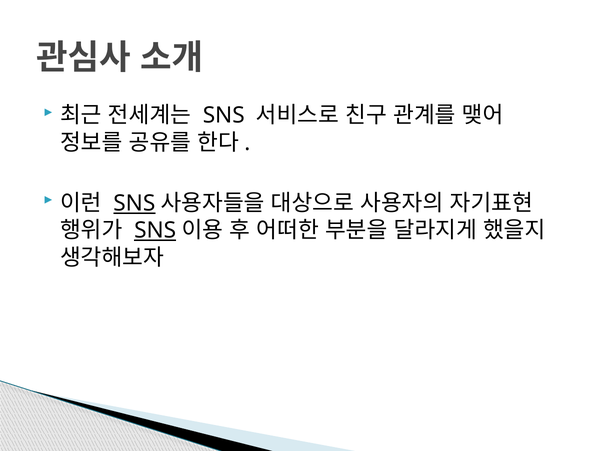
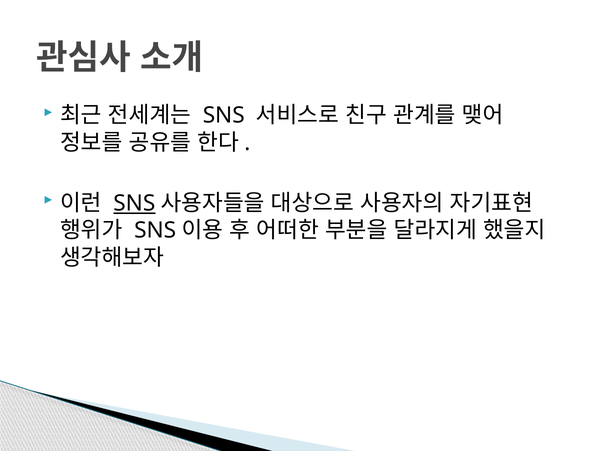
SNS at (155, 231) underline: present -> none
